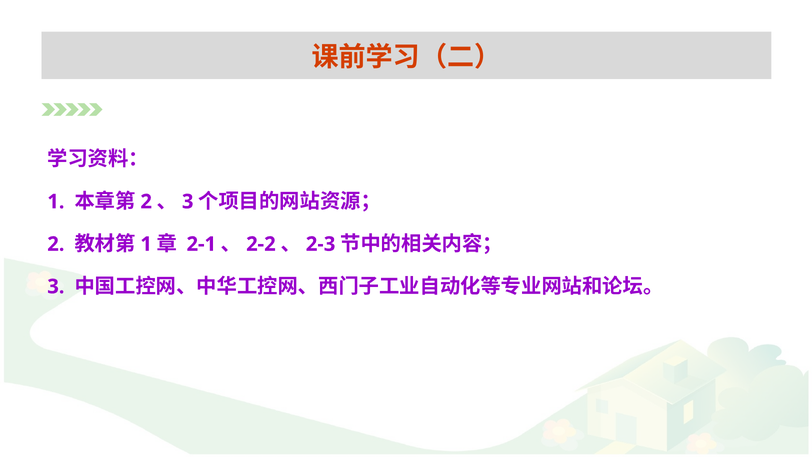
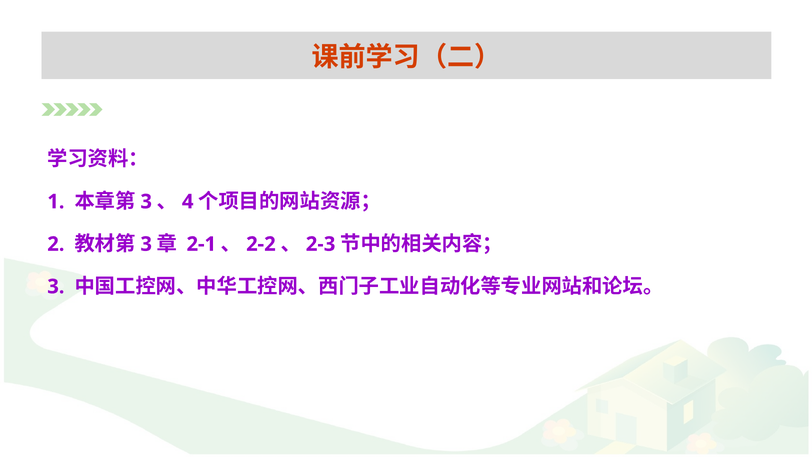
2 at (146, 202): 2 -> 3
3 at (188, 202): 3 -> 4
1 at (146, 244): 1 -> 3
